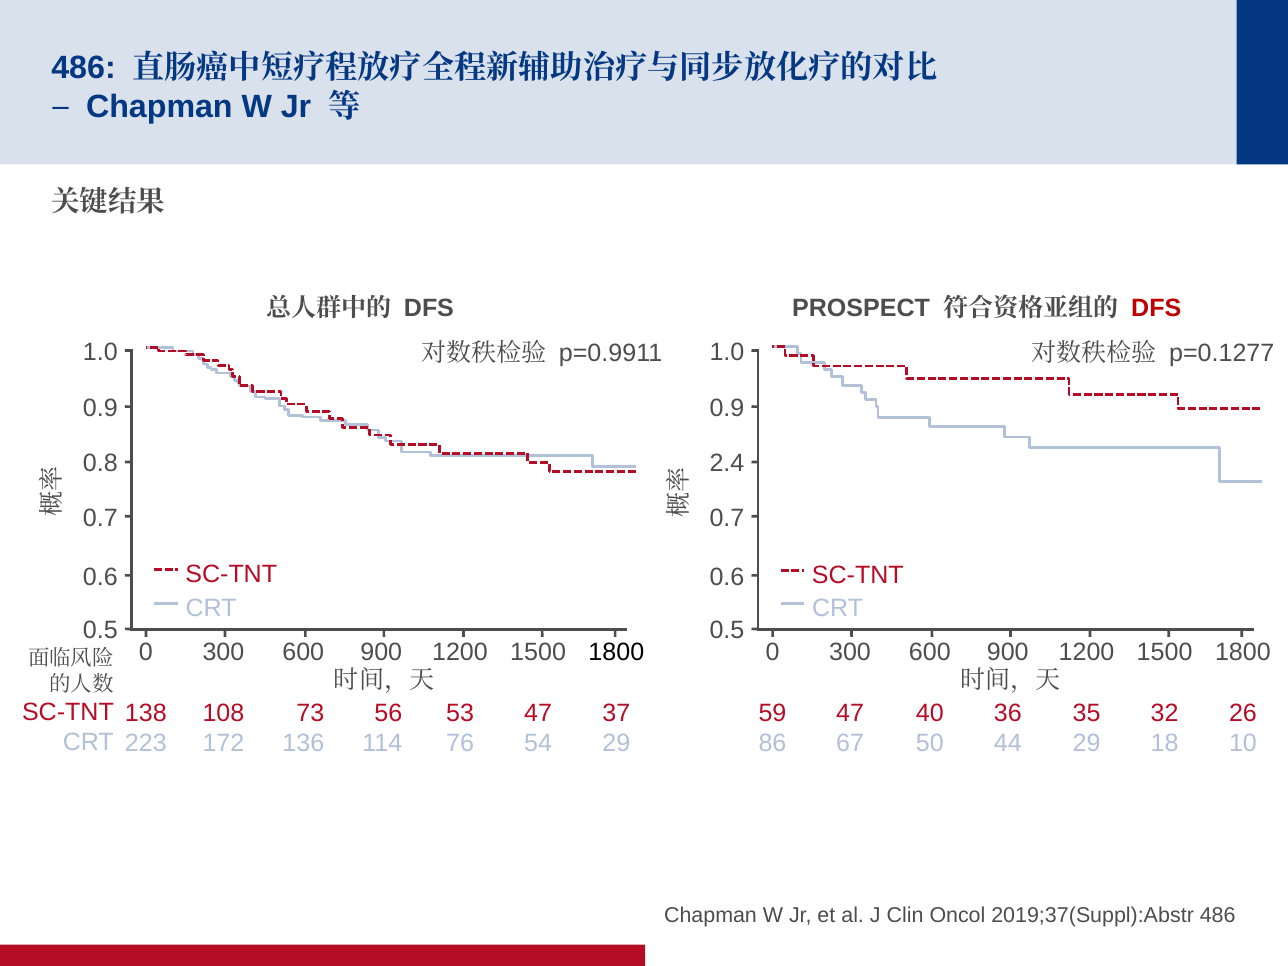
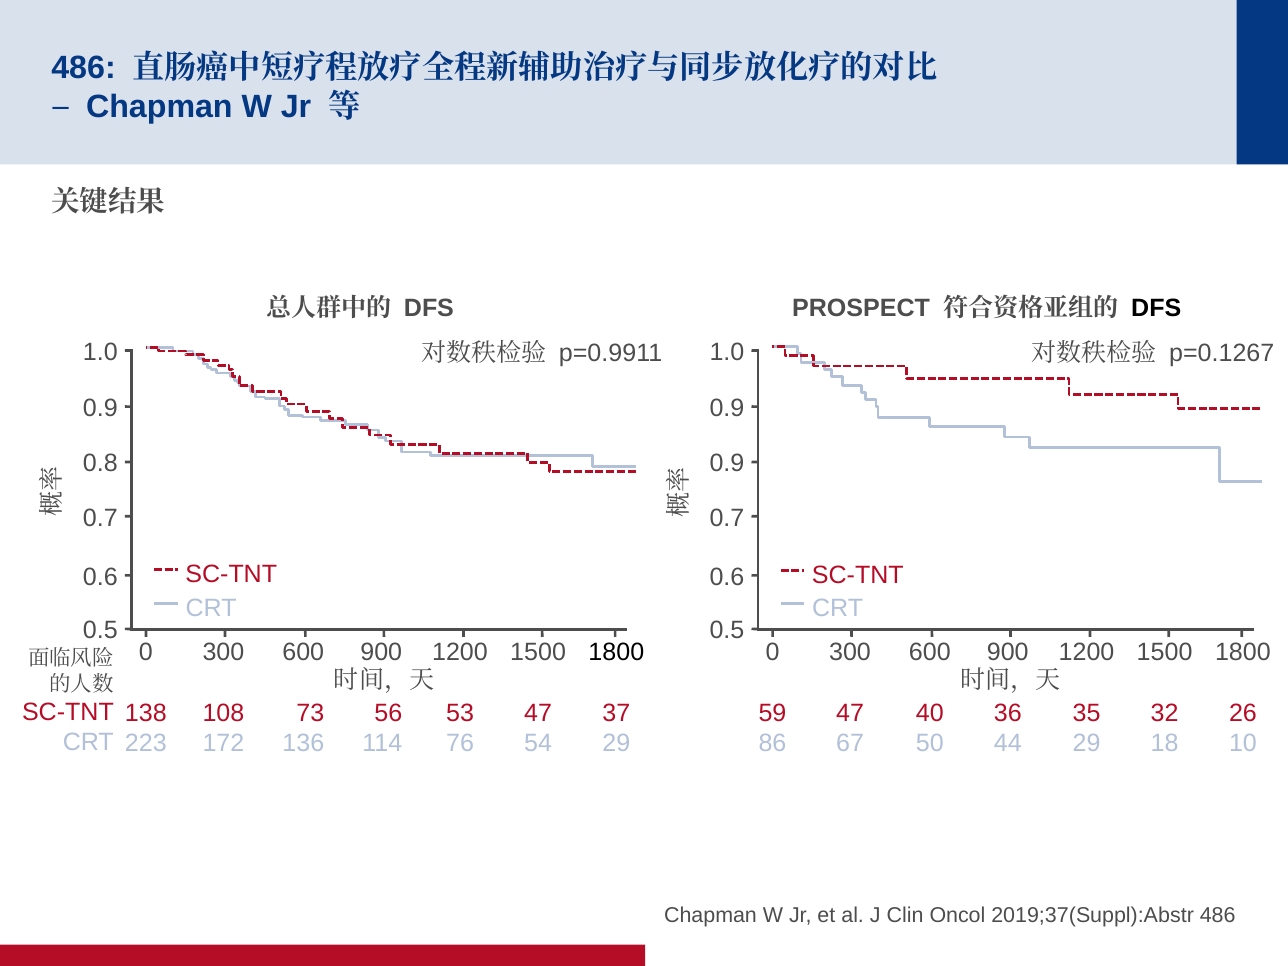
DFS at (1156, 308) colour: red -> black
p=0.1277: p=0.1277 -> p=0.1267
2.4 at (727, 464): 2.4 -> 0.9
